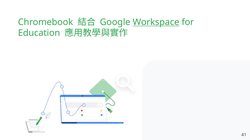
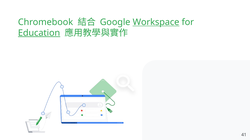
Education underline: none -> present
